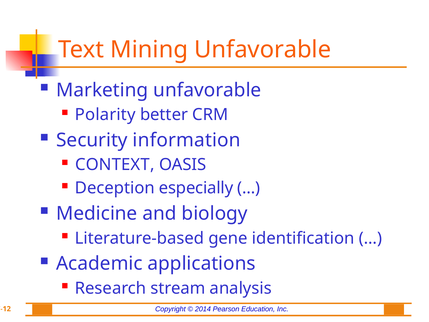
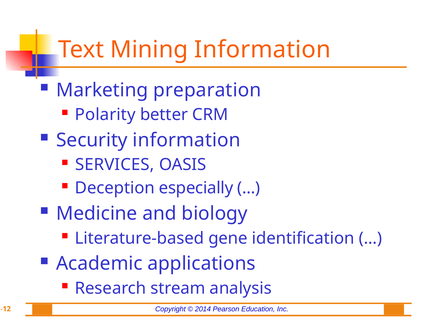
Mining Unfavorable: Unfavorable -> Information
Marketing unfavorable: unfavorable -> preparation
CONTEXT: CONTEXT -> SERVICES
